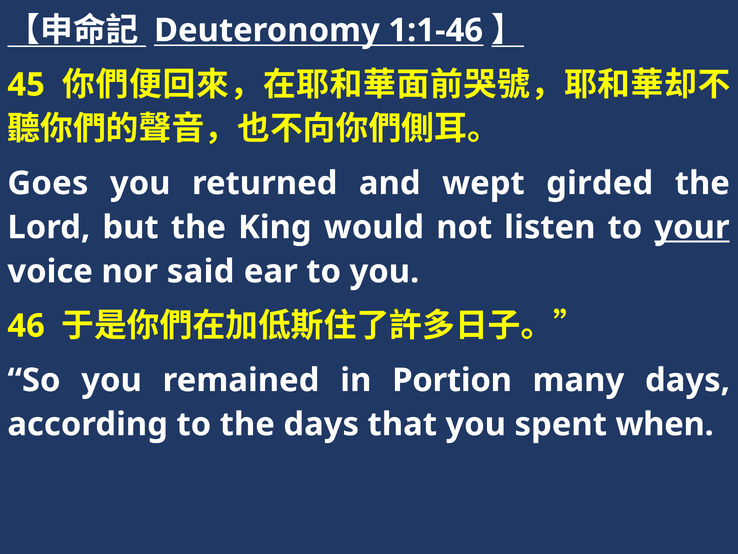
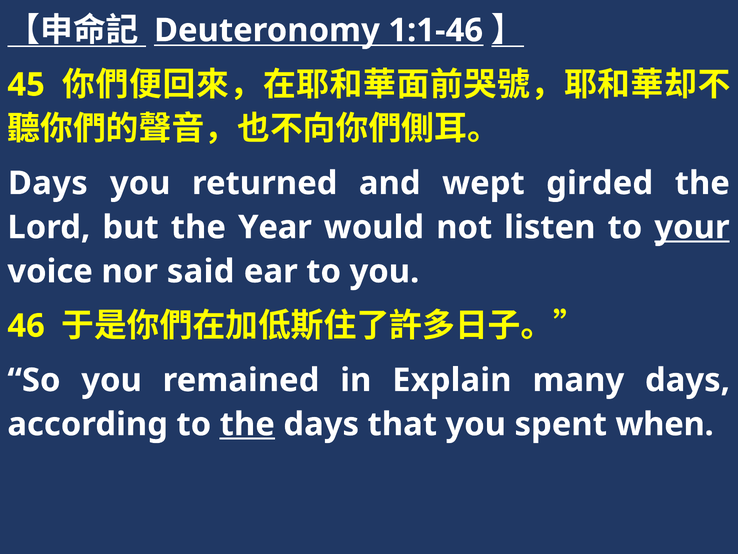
Goes at (48, 183): Goes -> Days
King: King -> Year
Portion: Portion -> Explain
the at (247, 424) underline: none -> present
